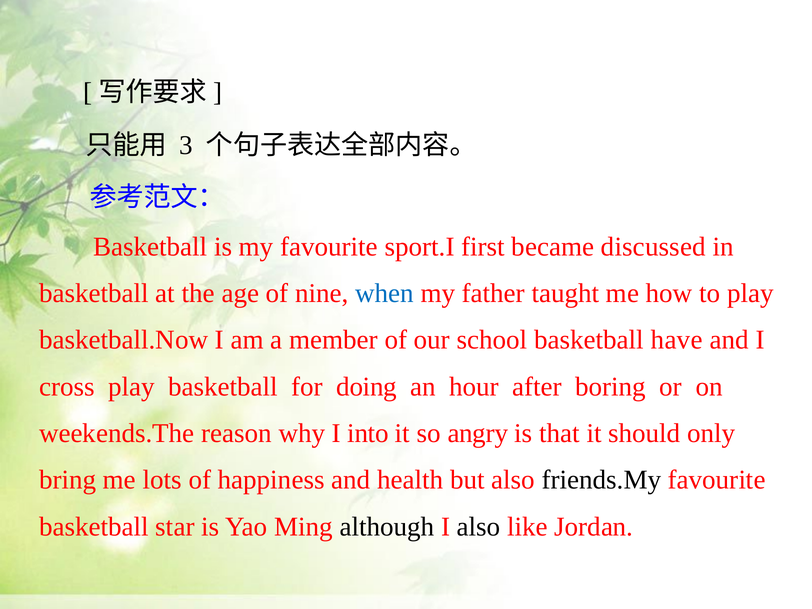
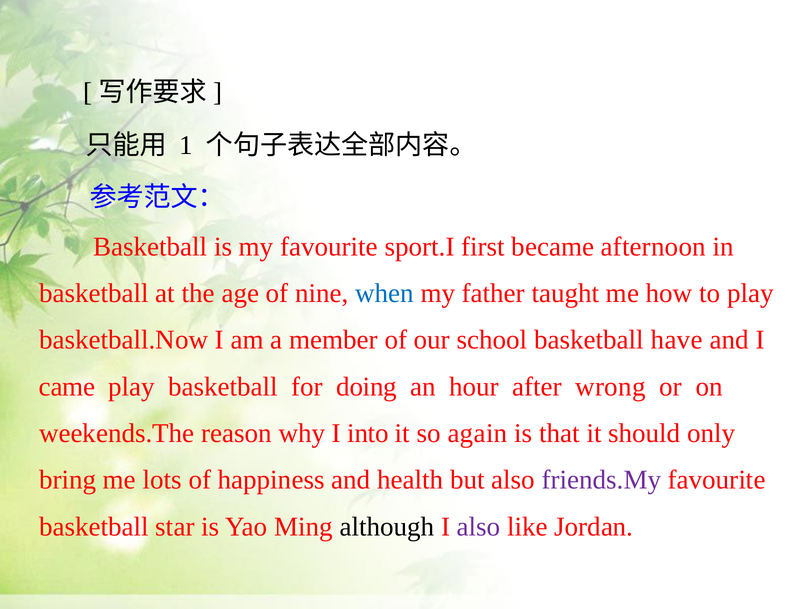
3: 3 -> 1
discussed: discussed -> afternoon
cross: cross -> came
boring: boring -> wrong
angry: angry -> again
friends.My colour: black -> purple
also at (479, 527) colour: black -> purple
